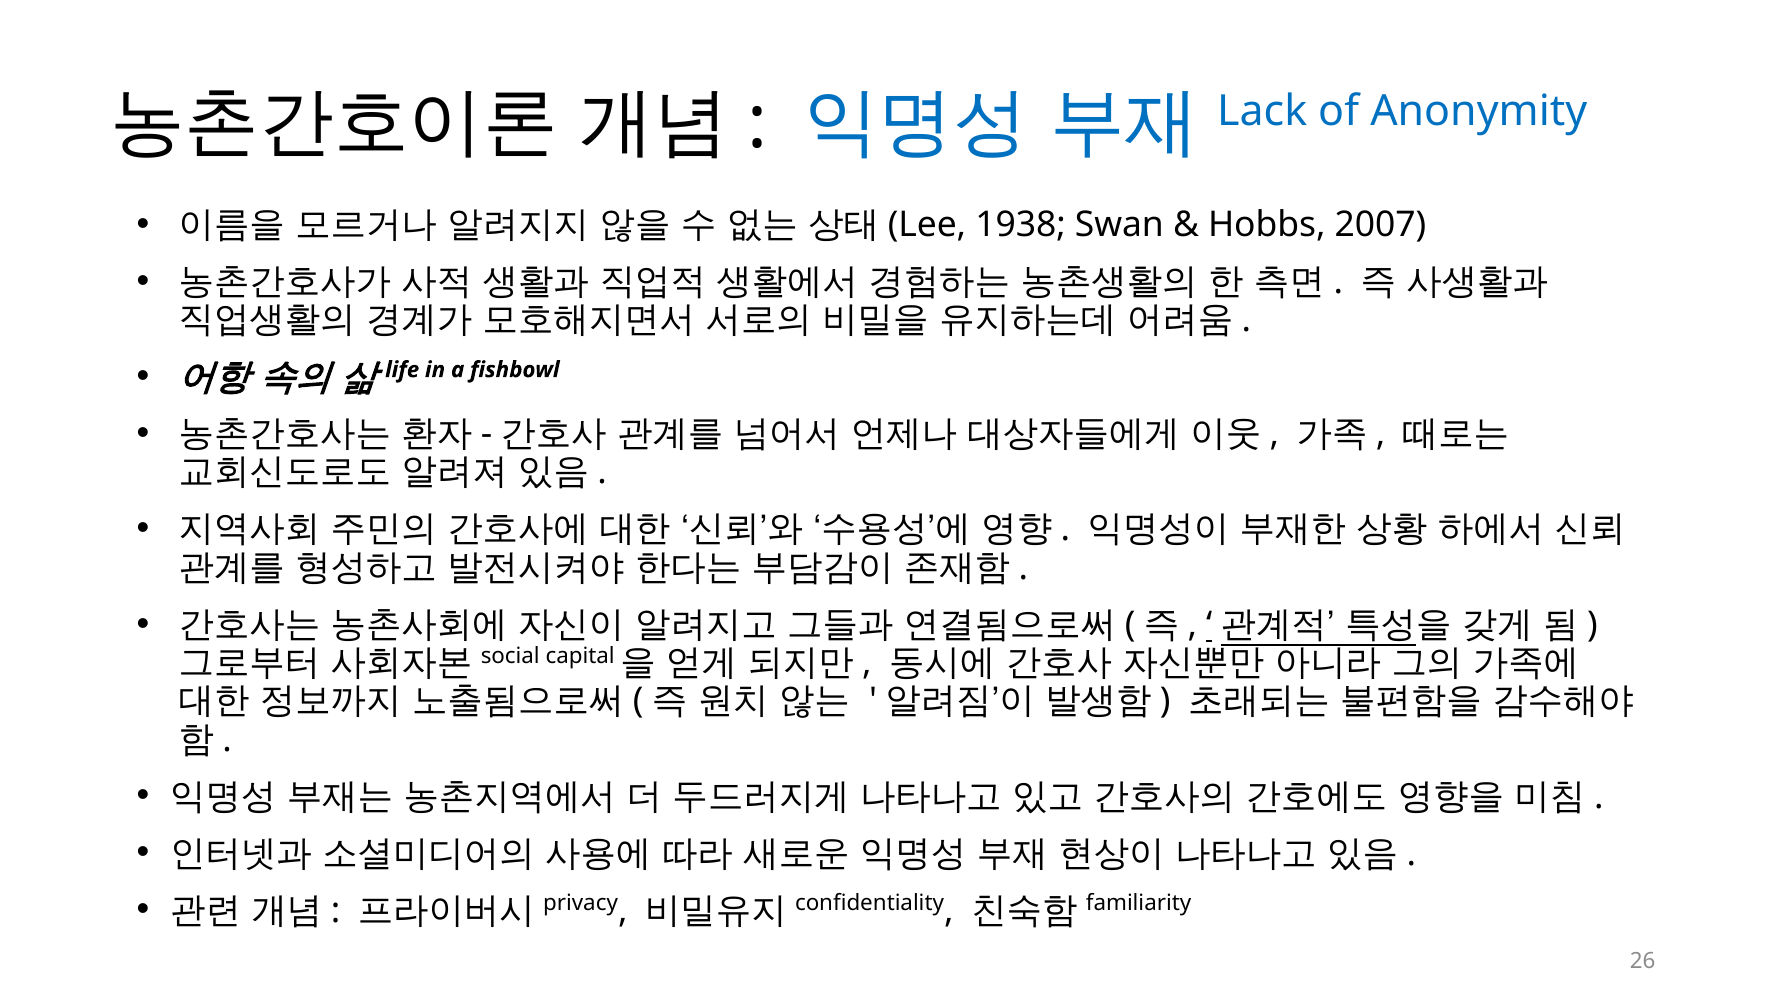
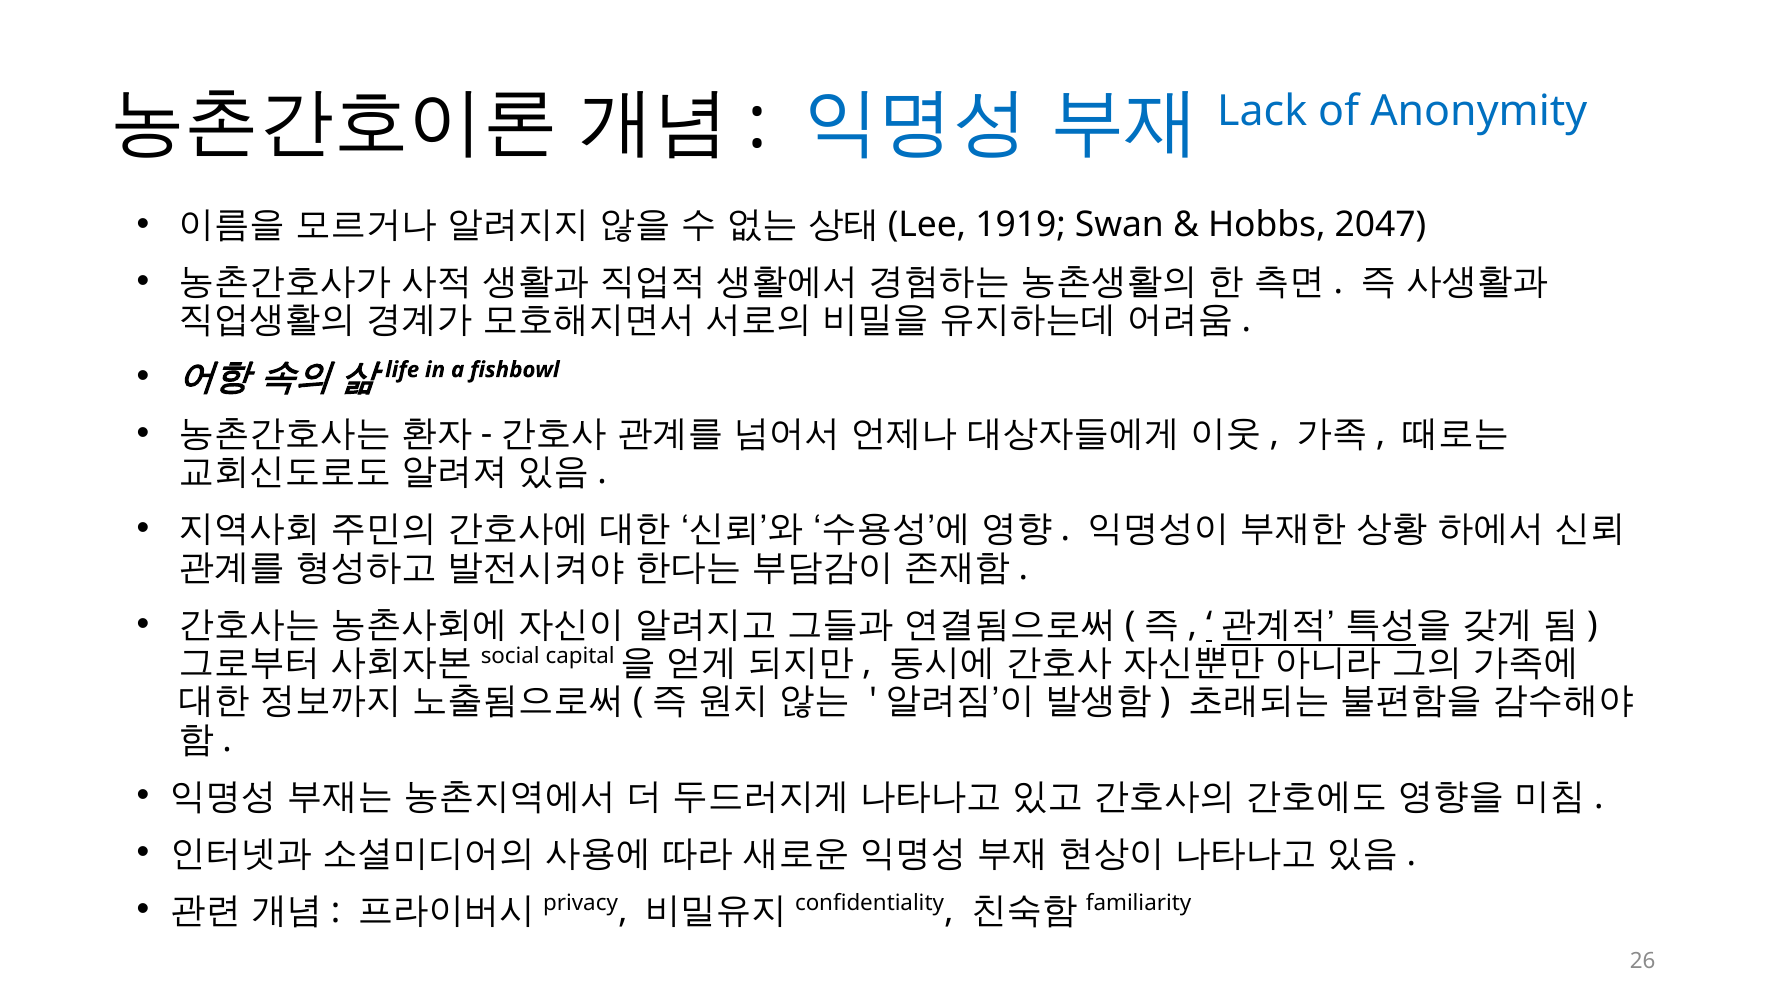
1938: 1938 -> 1919
2007: 2007 -> 2047
